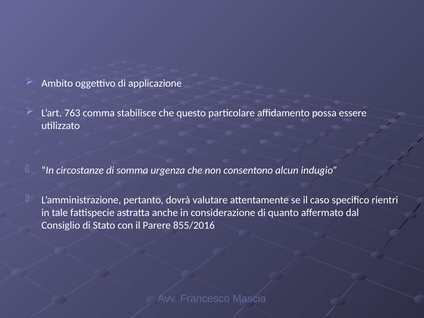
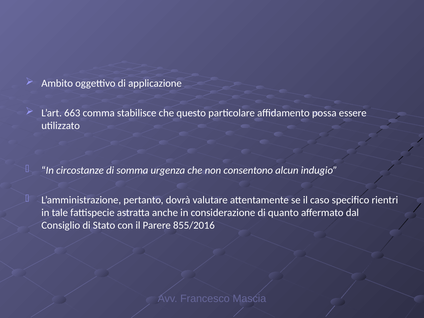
763: 763 -> 663
